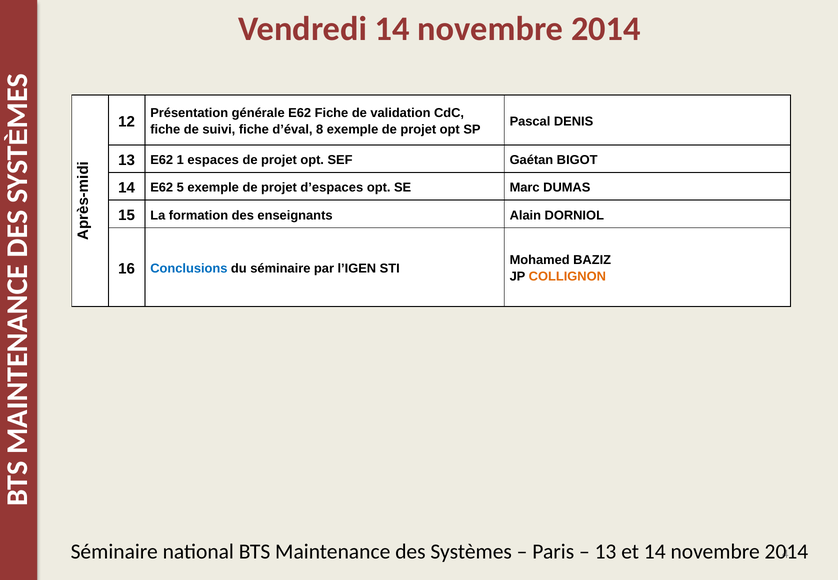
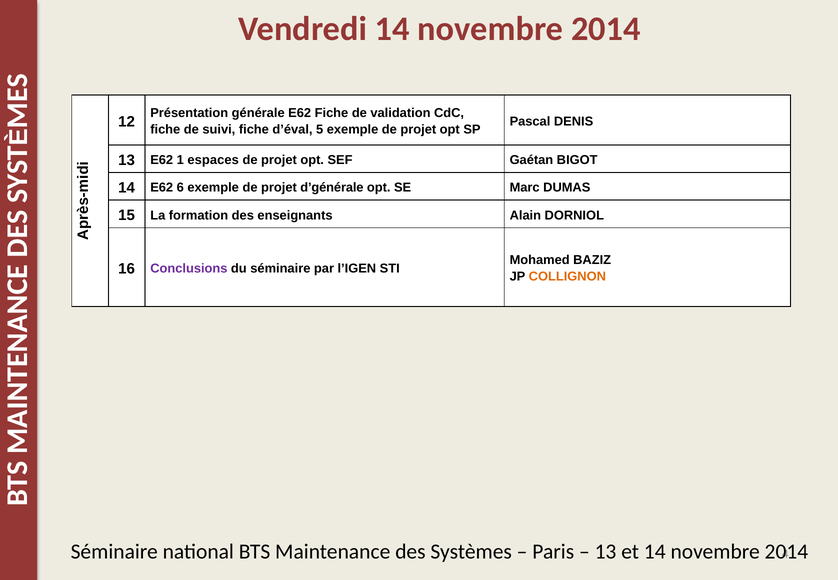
8: 8 -> 5
5: 5 -> 6
d’espaces: d’espaces -> d’générale
Conclusions colour: blue -> purple
